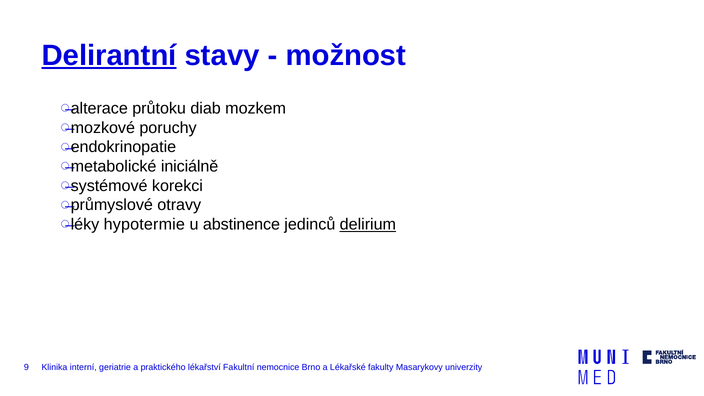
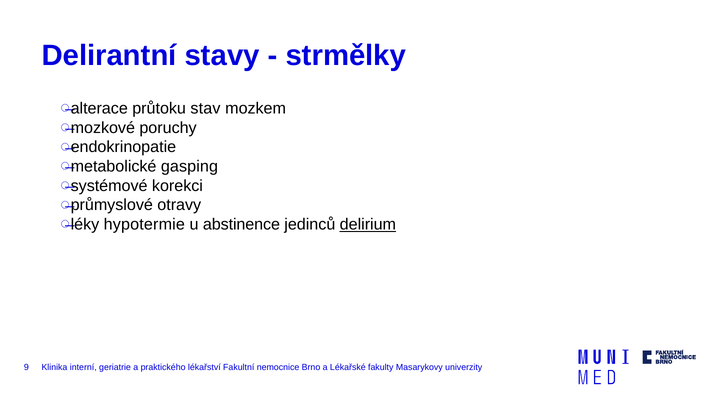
Delirantní underline: present -> none
možnost: možnost -> strmělky
diab: diab -> stav
iniciálně: iniciálně -> gasping
